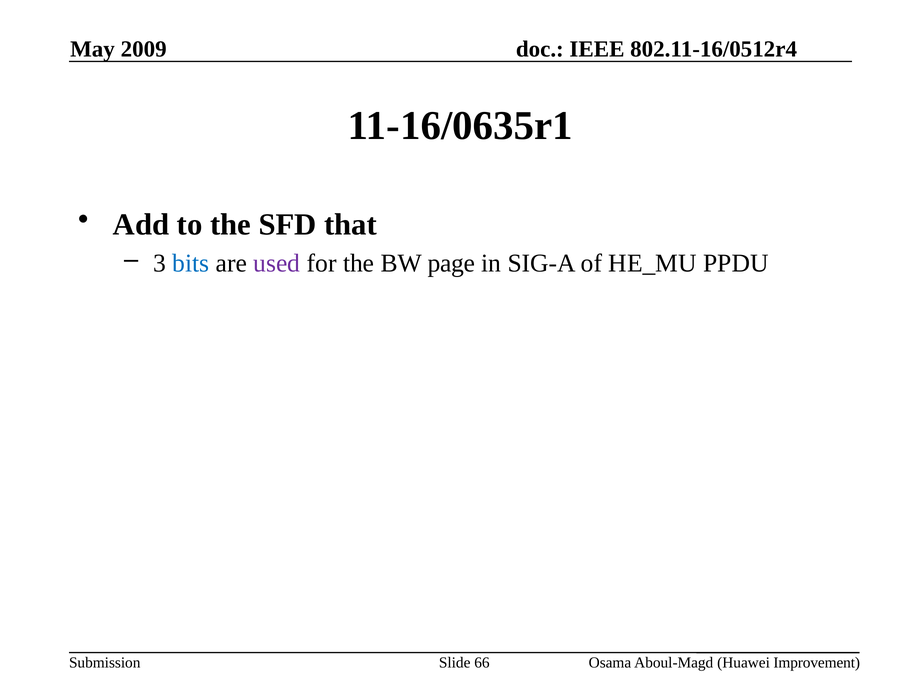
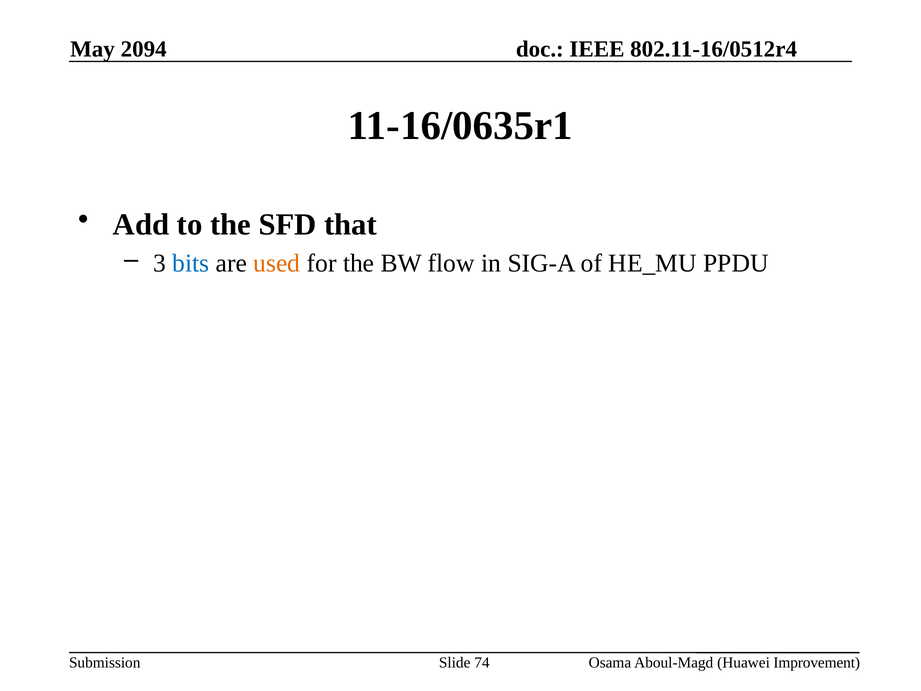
2009: 2009 -> 2094
used colour: purple -> orange
page: page -> flow
66: 66 -> 74
